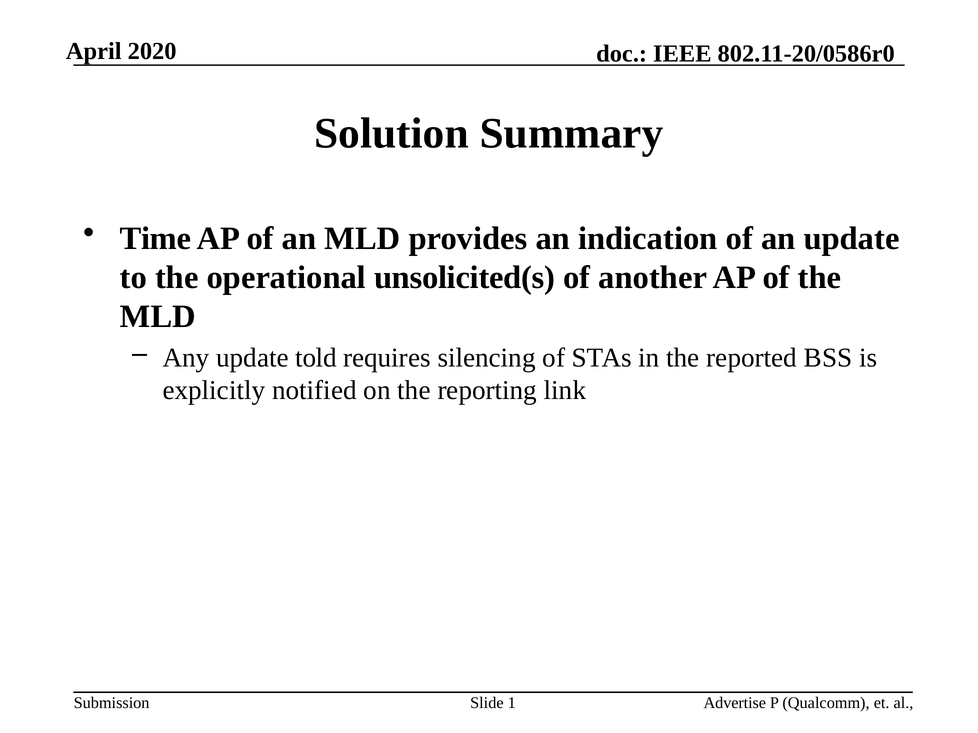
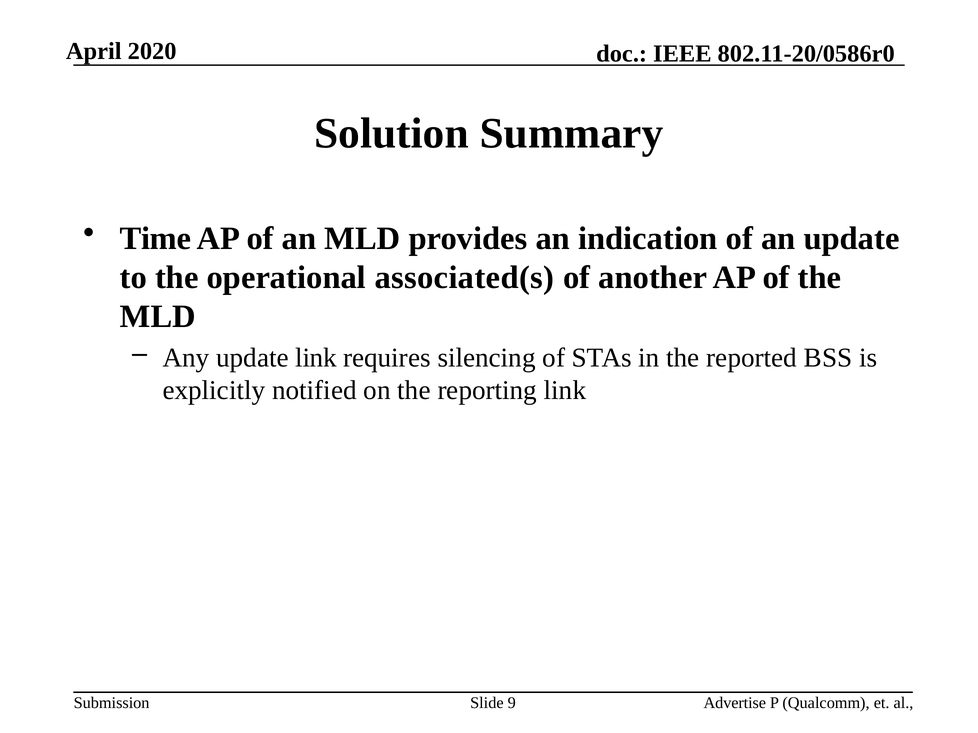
unsolicited(s: unsolicited(s -> associated(s
update told: told -> link
1: 1 -> 9
